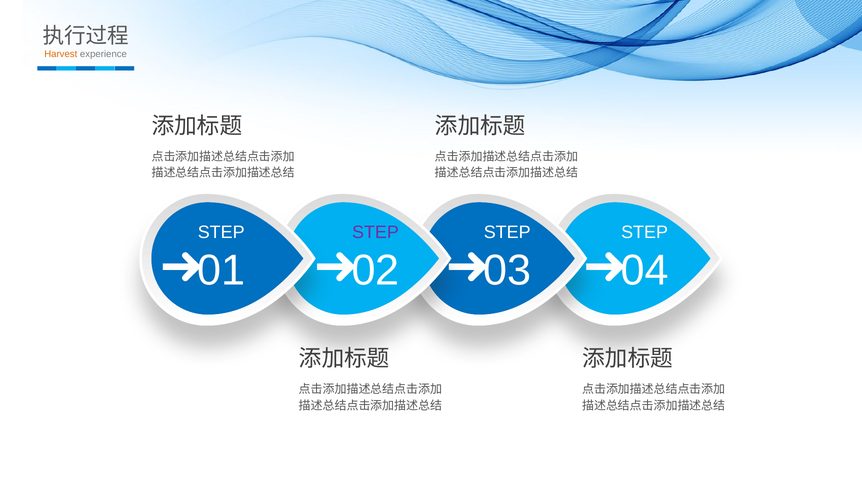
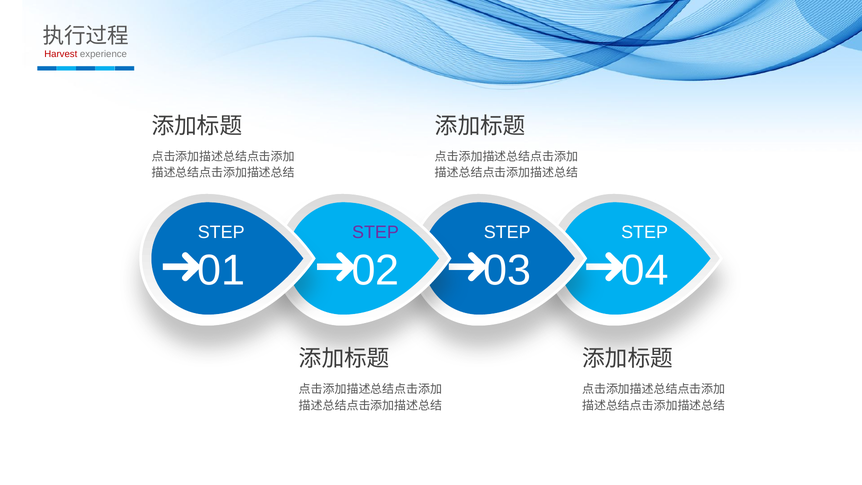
Harvest colour: orange -> red
